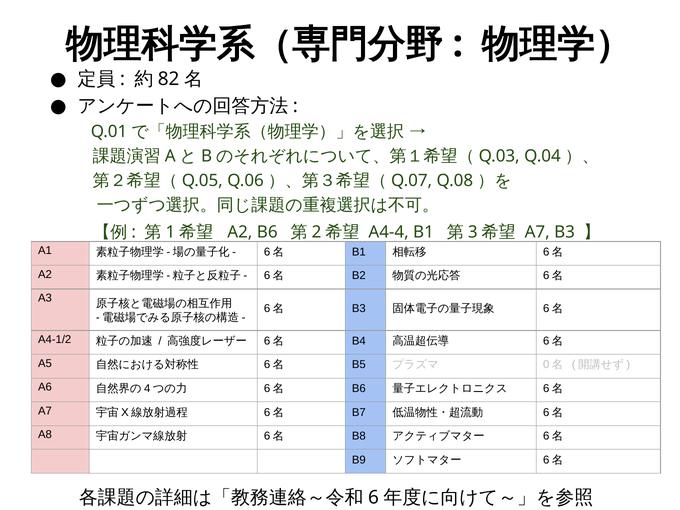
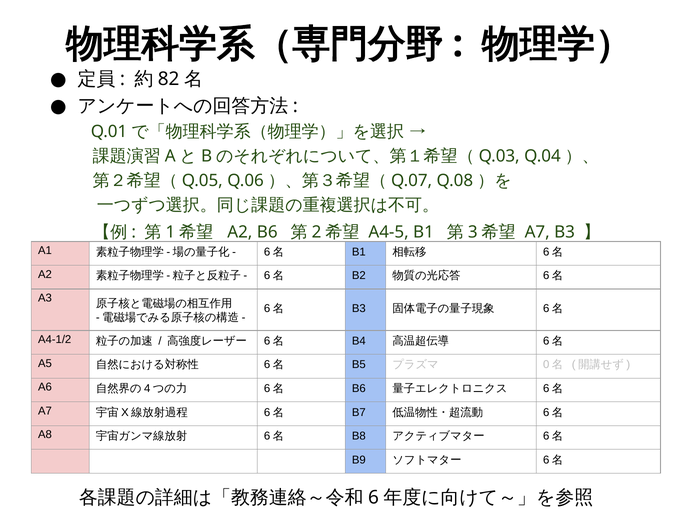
A4-4: A4-4 -> A4-5
